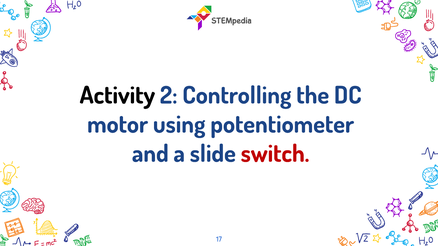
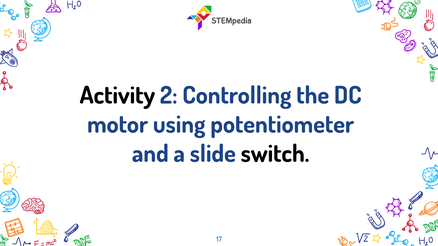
switch colour: red -> black
